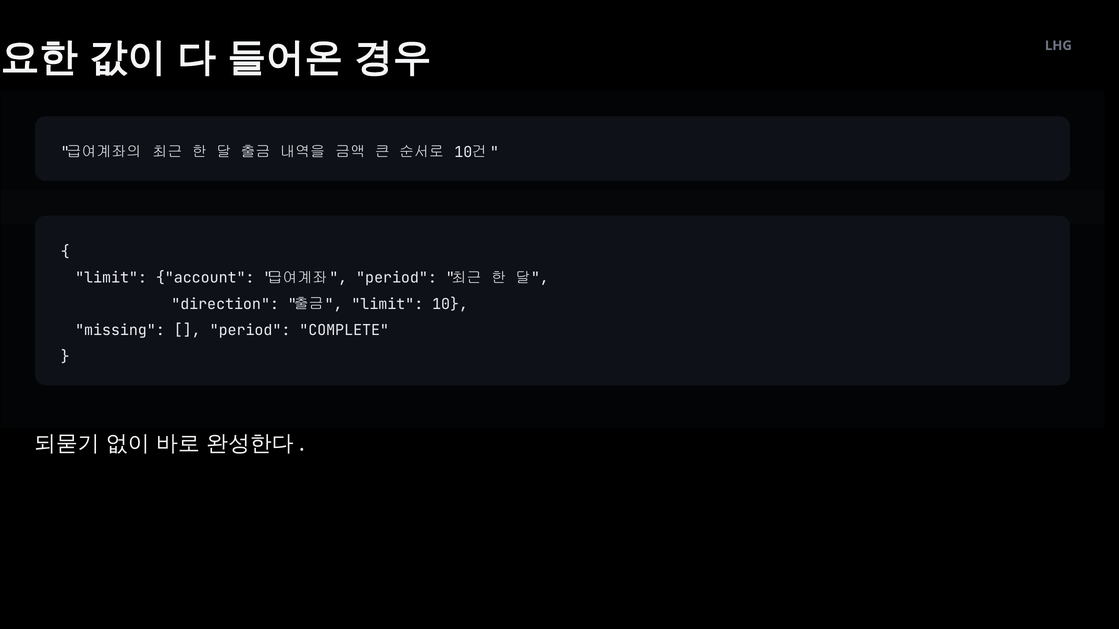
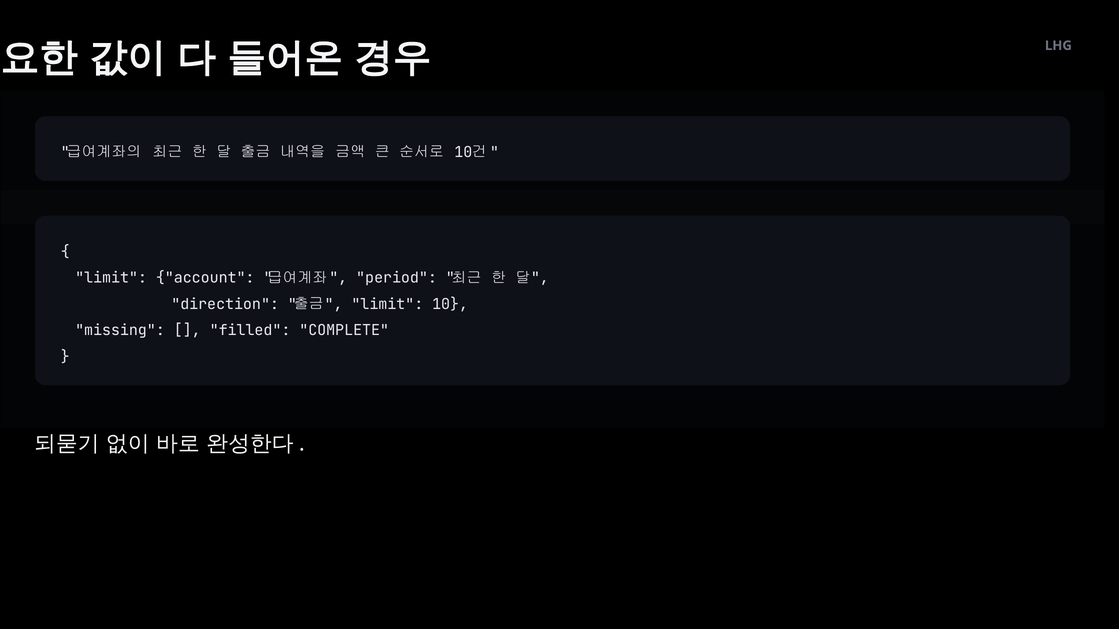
period at (250, 331): period -> filled
